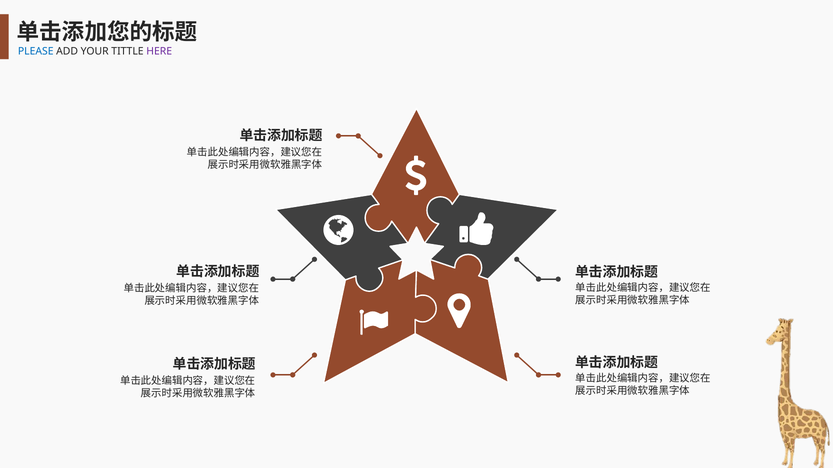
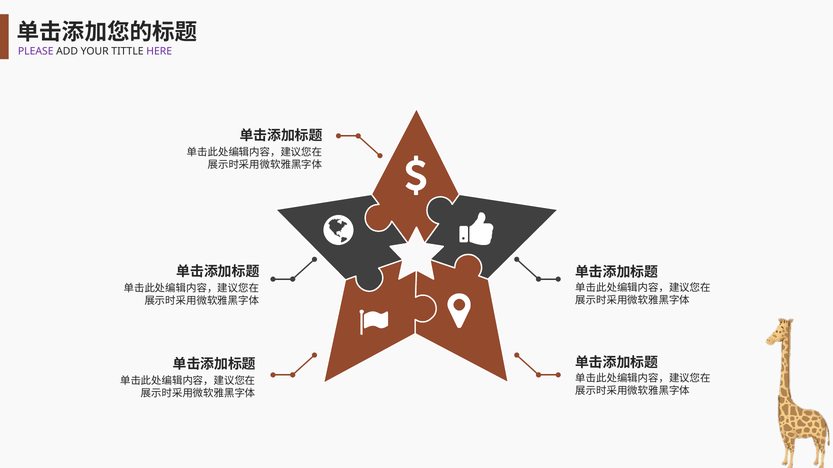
PLEASE colour: blue -> purple
